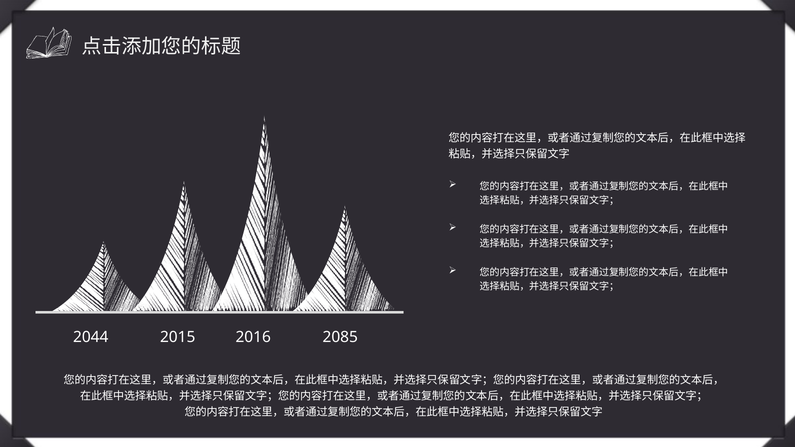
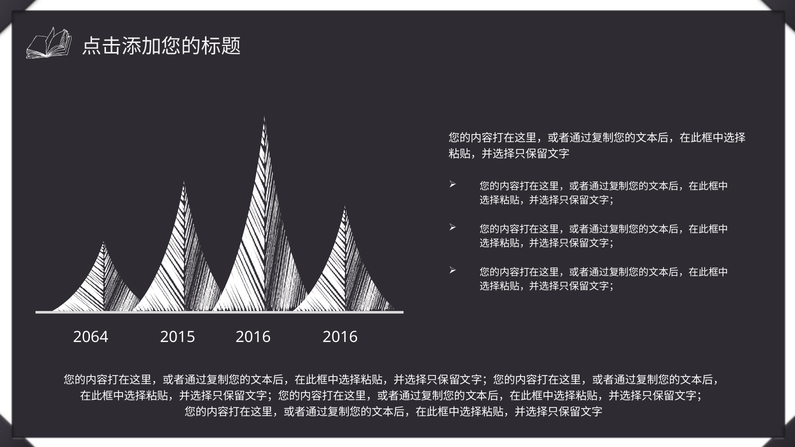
2044: 2044 -> 2064
2016 2085: 2085 -> 2016
